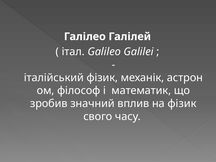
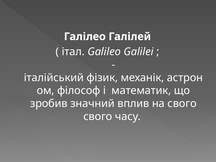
на фізик: фізик -> свого
